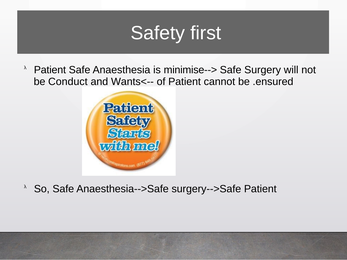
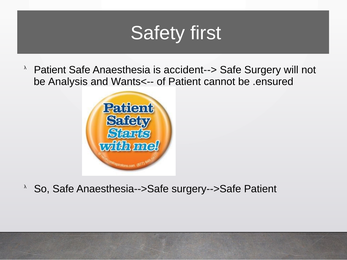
minimise-->: minimise--> -> accident-->
Conduct: Conduct -> Analysis
